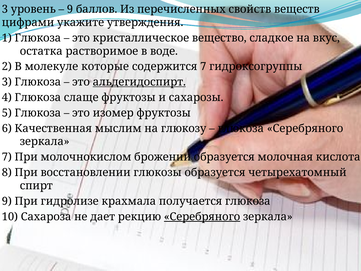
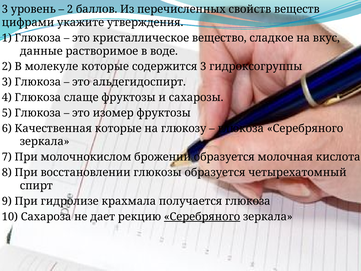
9 at (70, 9): 9 -> 2
остатка: остатка -> данные
содержится 7: 7 -> 3
альдегидоспирт underline: present -> none
Качественная мыслим: мыслим -> которые
